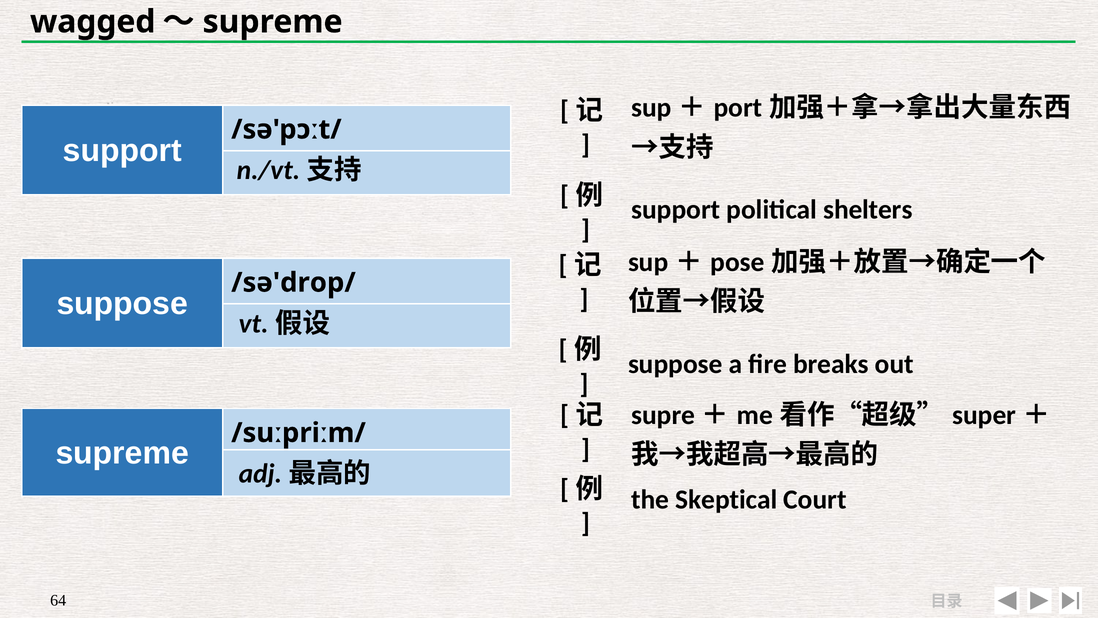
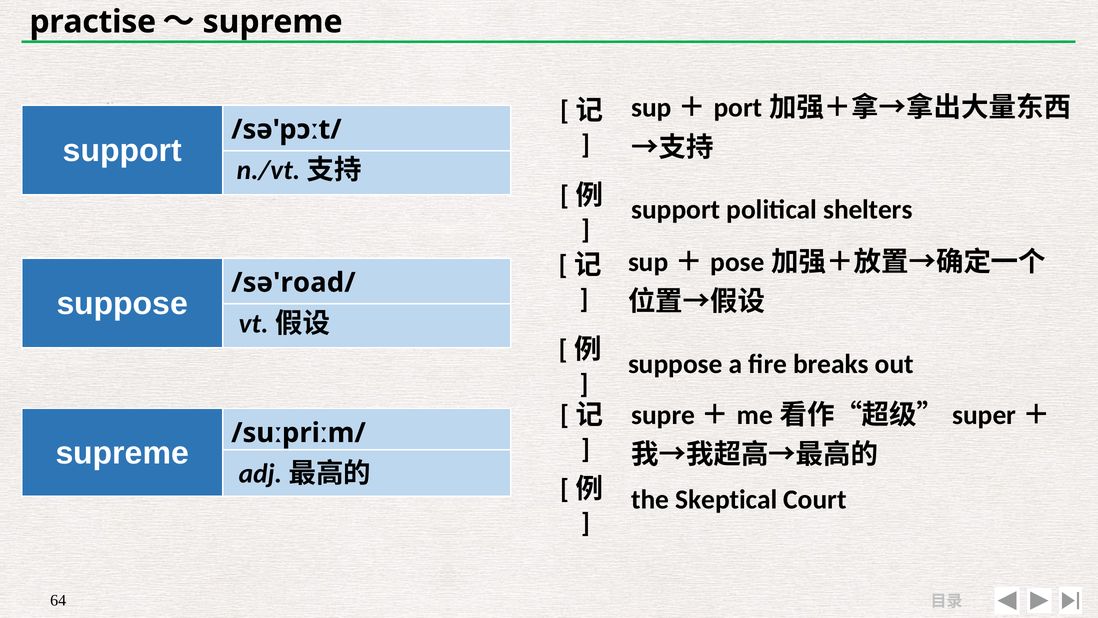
wagged: wagged -> practise
/sə'drop/: /sə'drop/ -> /sə'road/
